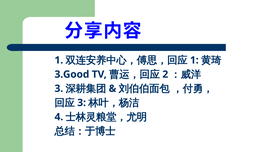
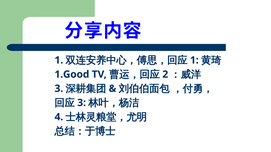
3.Good: 3.Good -> 1.Good
